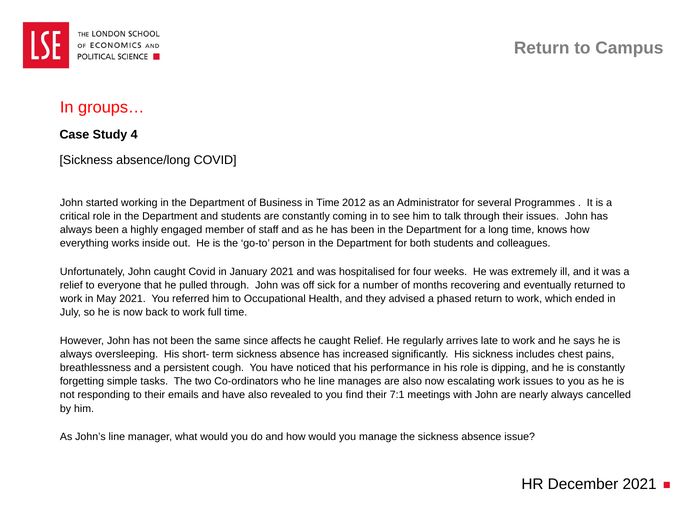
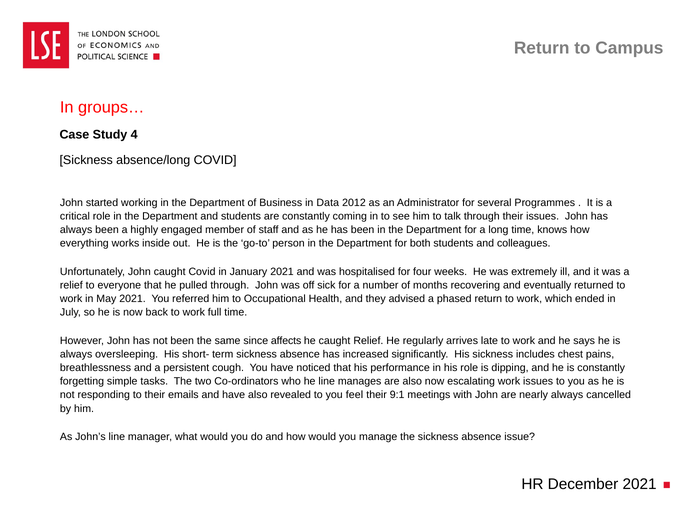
in Time: Time -> Data
find: find -> feel
7:1: 7:1 -> 9:1
